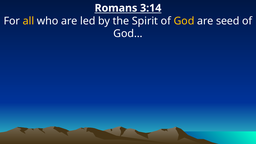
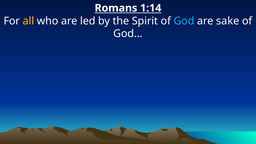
3:14: 3:14 -> 1:14
God colour: yellow -> light blue
seed: seed -> sake
